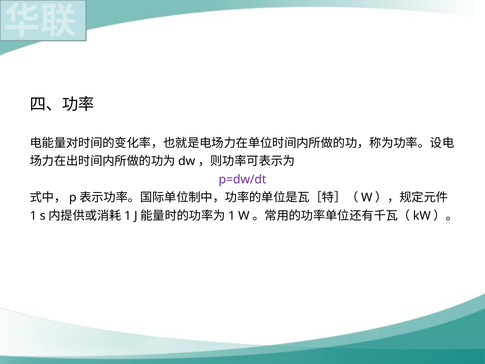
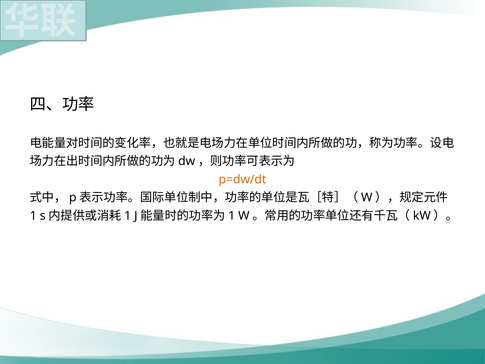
p=dw/dt colour: purple -> orange
